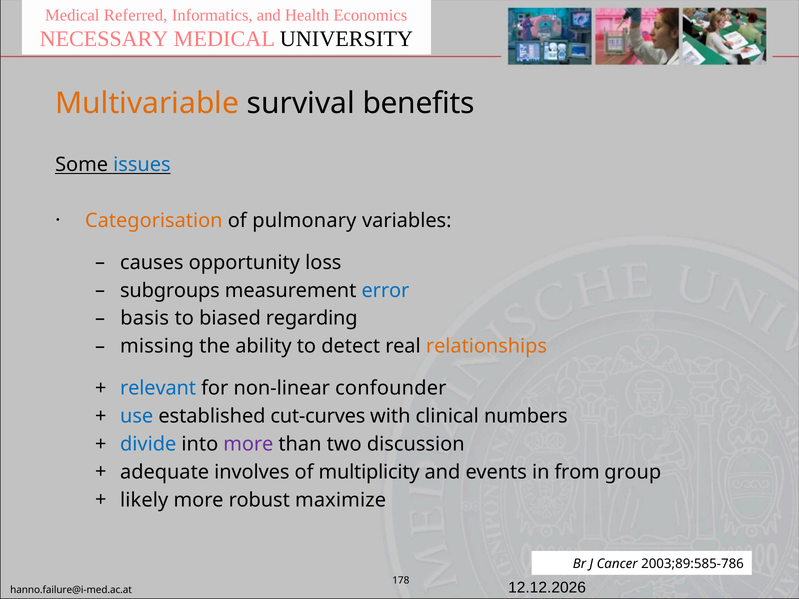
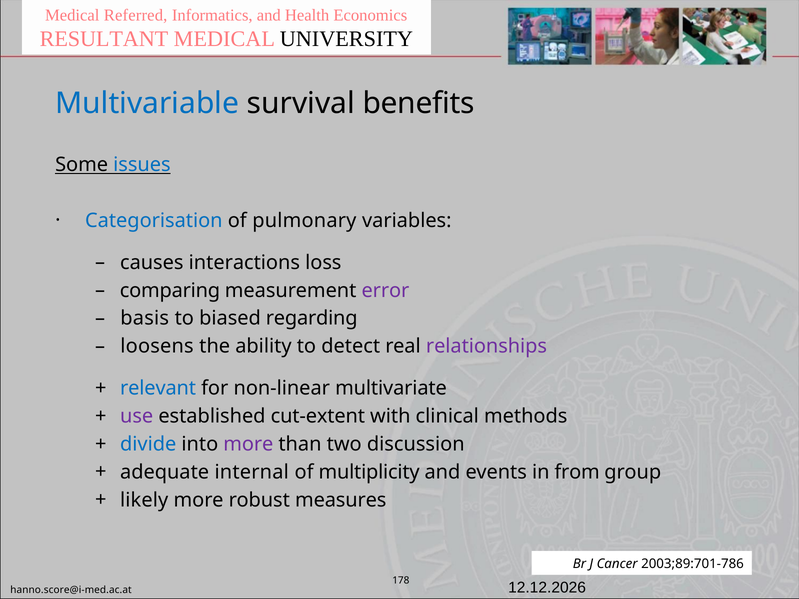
NECESSARY: NECESSARY -> RESULTANT
Multivariable colour: orange -> blue
Categorisation colour: orange -> blue
opportunity: opportunity -> interactions
subgroups: subgroups -> comparing
error colour: blue -> purple
missing: missing -> loosens
relationships colour: orange -> purple
confounder: confounder -> multivariate
use colour: blue -> purple
cut-curves: cut-curves -> cut-extent
numbers: numbers -> methods
involves: involves -> internal
maximize: maximize -> measures
2003;89:585-786: 2003;89:585-786 -> 2003;89:701-786
hanno.failure@i-med.ac.at: hanno.failure@i-med.ac.at -> hanno.score@i-med.ac.at
